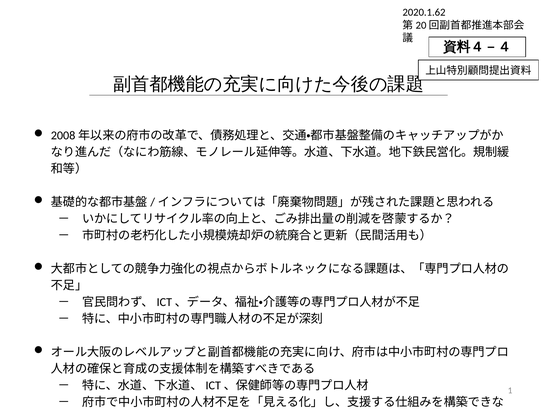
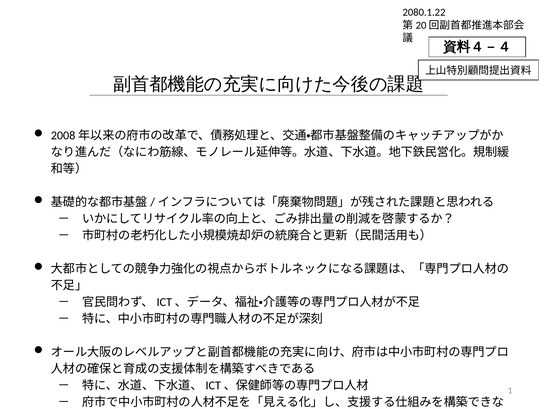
2020.1.62: 2020.1.62 -> 2080.1.22
